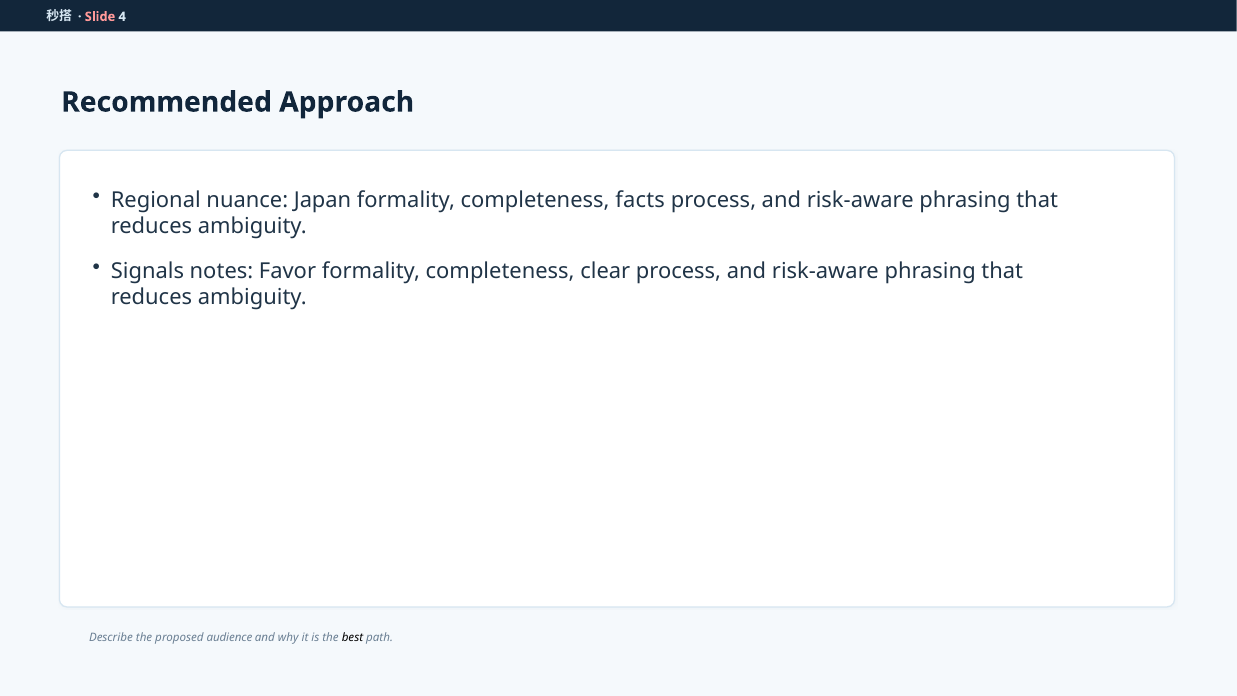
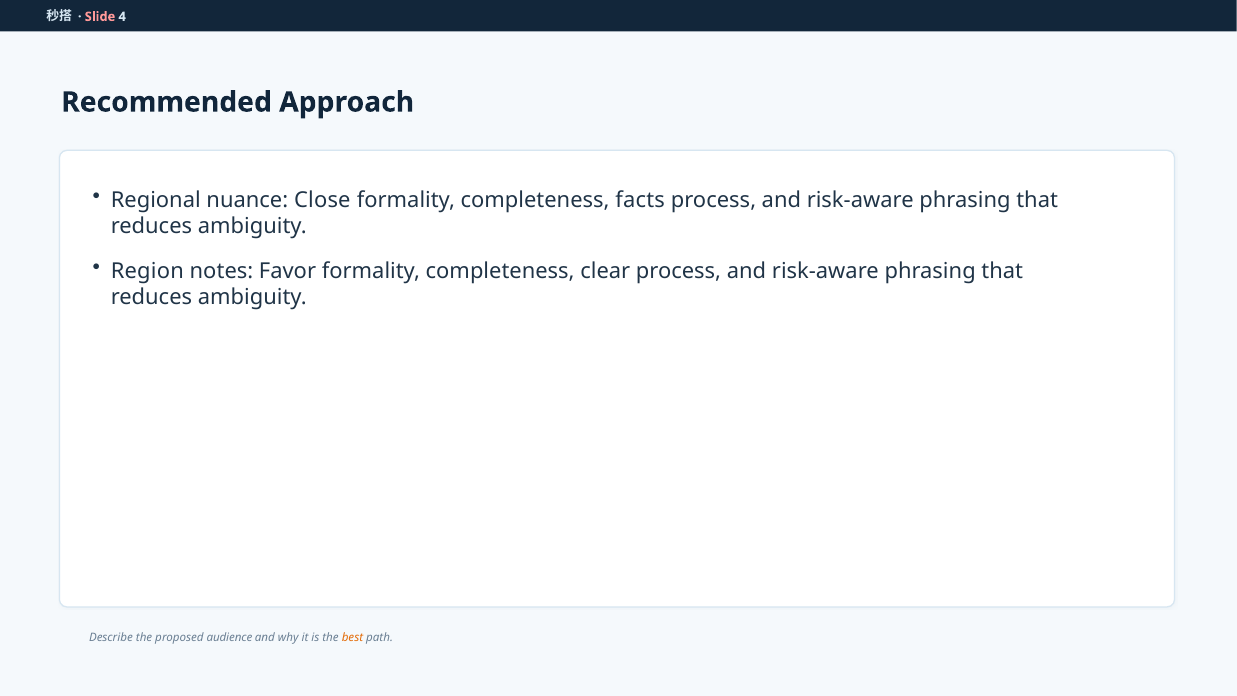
Japan: Japan -> Close
Signals: Signals -> Region
best colour: black -> orange
